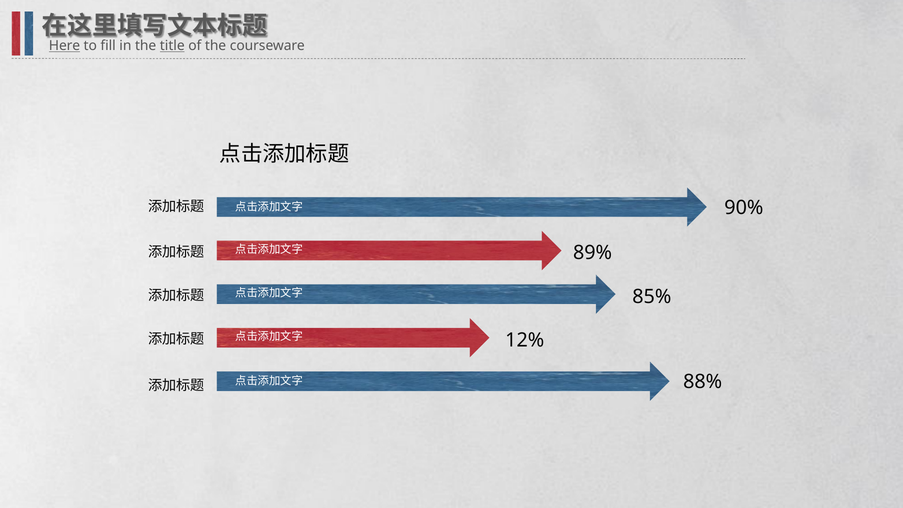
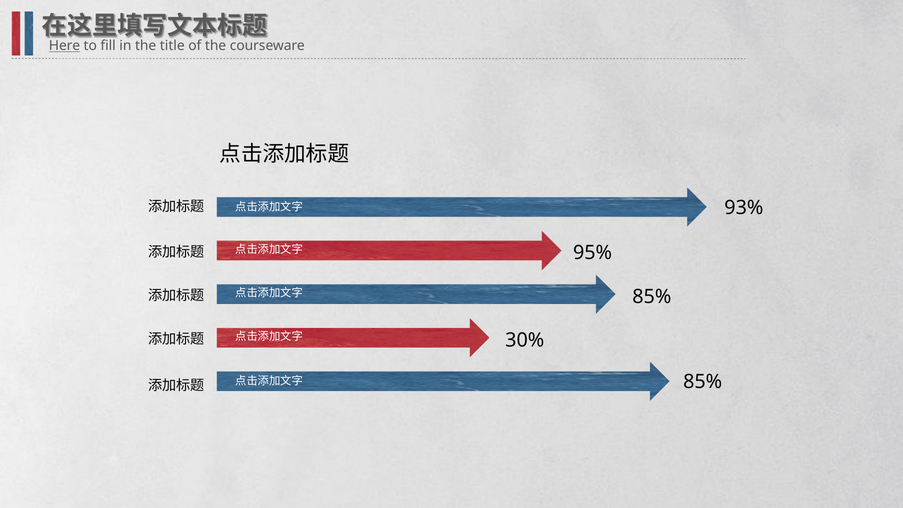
title underline: present -> none
90%: 90% -> 93%
89%: 89% -> 95%
12%: 12% -> 30%
88% at (703, 382): 88% -> 85%
